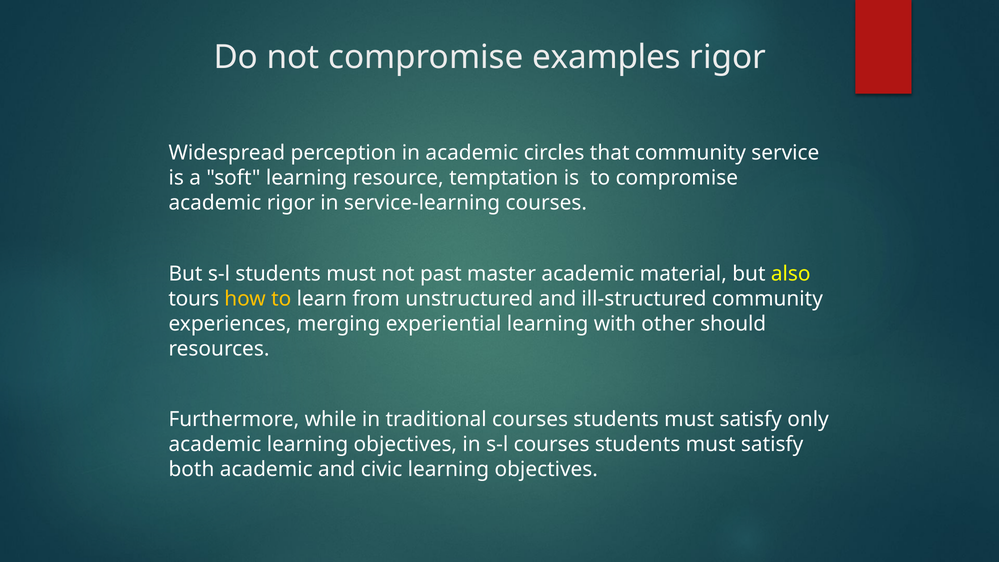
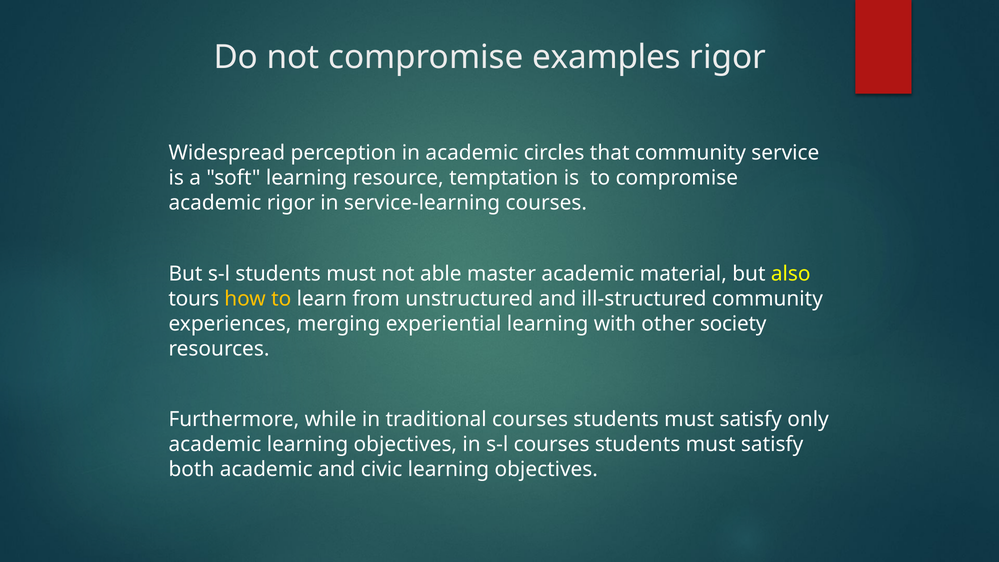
past: past -> able
should: should -> society
